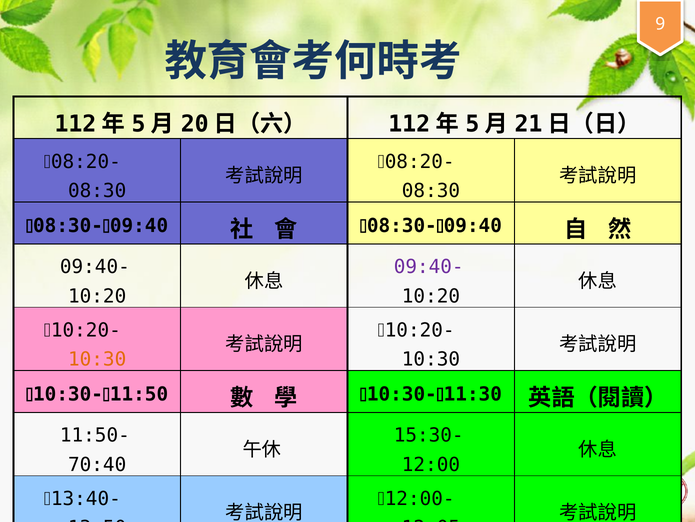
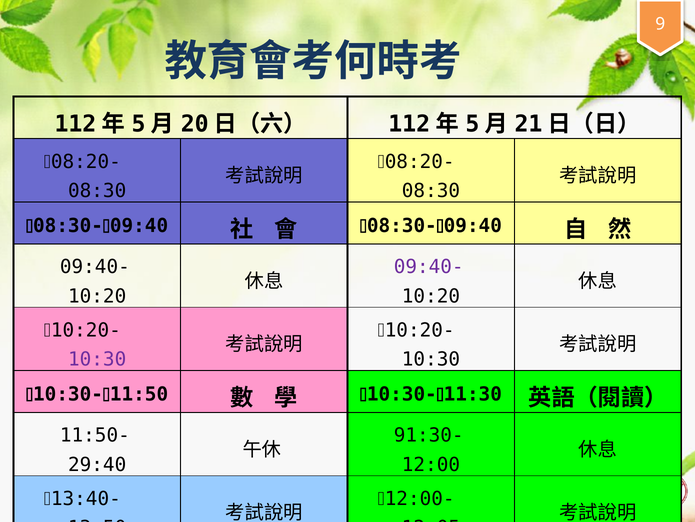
10:30 at (97, 359) colour: orange -> purple
15:30-: 15:30- -> 91:30-
70:40: 70:40 -> 29:40
